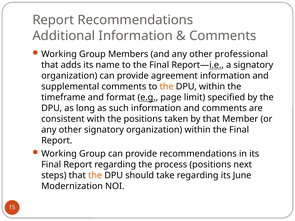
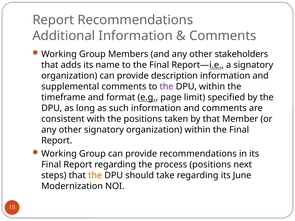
professional: professional -> stakeholders
agreement: agreement -> description
the at (167, 87) colour: orange -> purple
